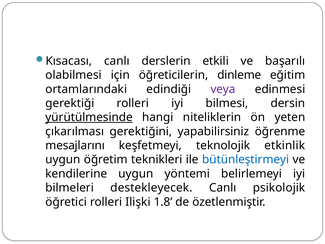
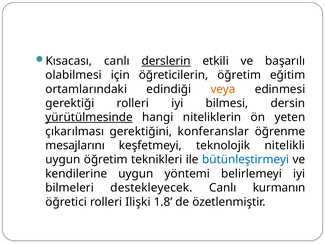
derslerin underline: none -> present
öğreticilerin dinleme: dinleme -> öğretim
veya colour: purple -> orange
yapabilirsiniz: yapabilirsiniz -> konferanslar
etkinlik: etkinlik -> nitelikli
psikolojik: psikolojik -> kurmanın
